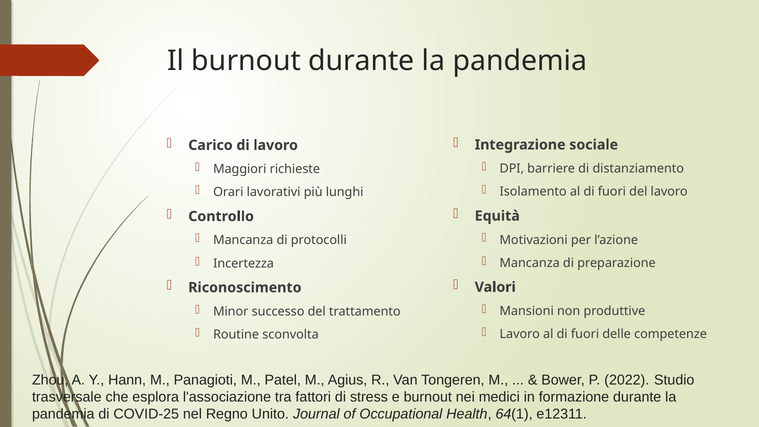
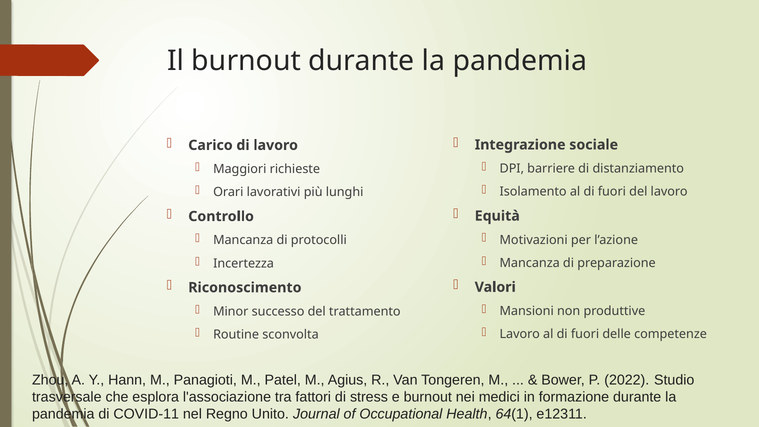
COVID-25: COVID-25 -> COVID-11
